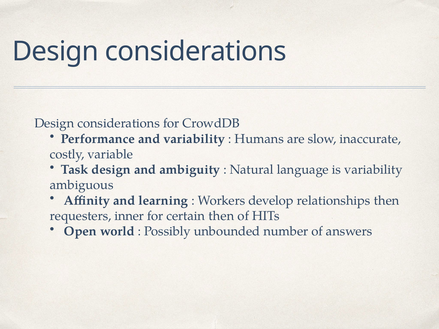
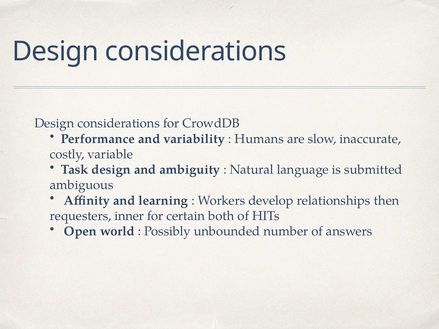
is variability: variability -> submitted
certain then: then -> both
